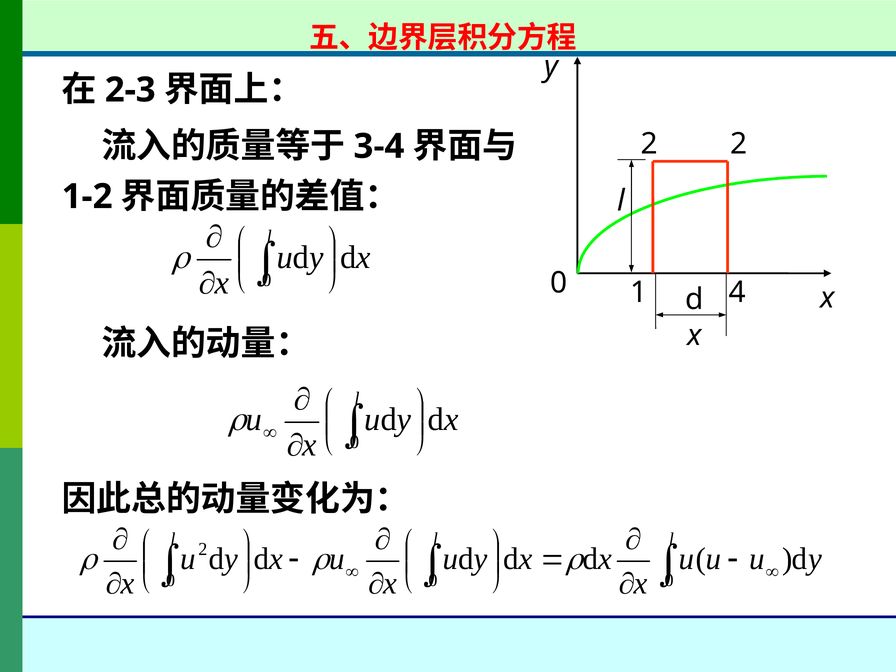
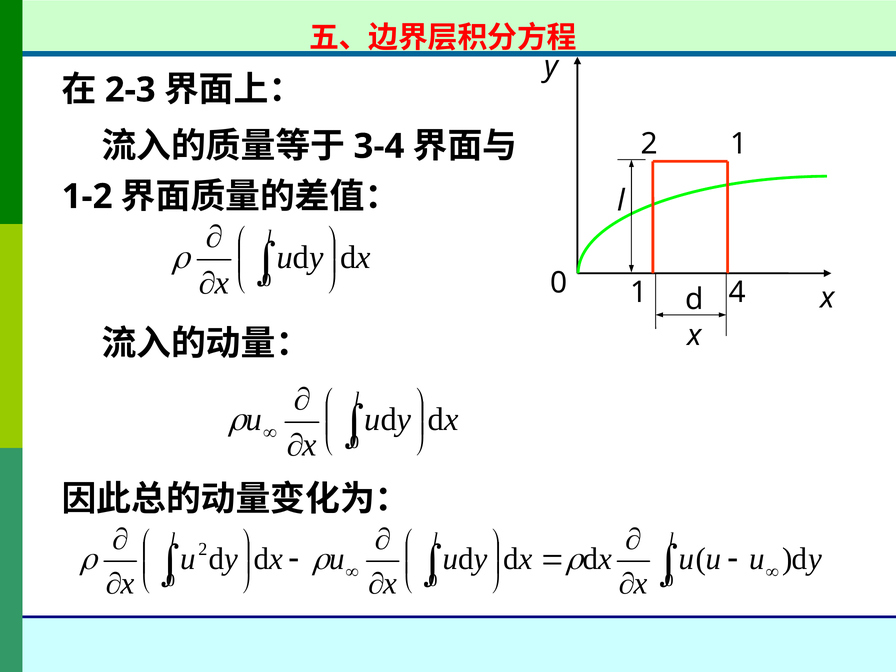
2 2: 2 -> 1
